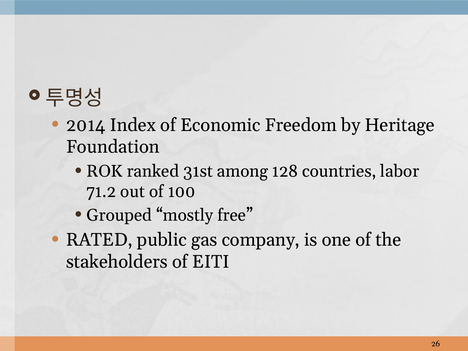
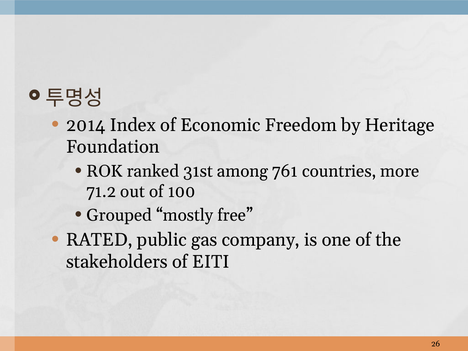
128: 128 -> 761
labor: labor -> more
